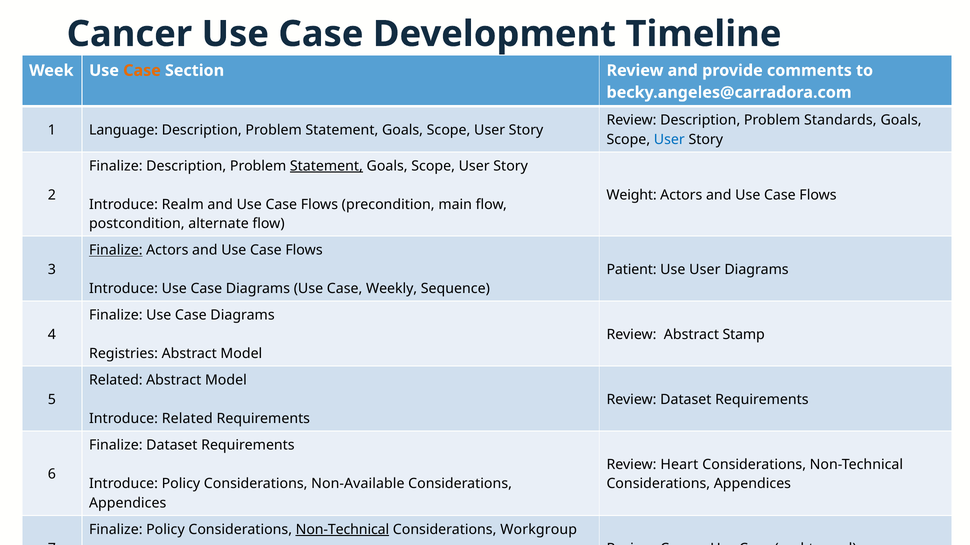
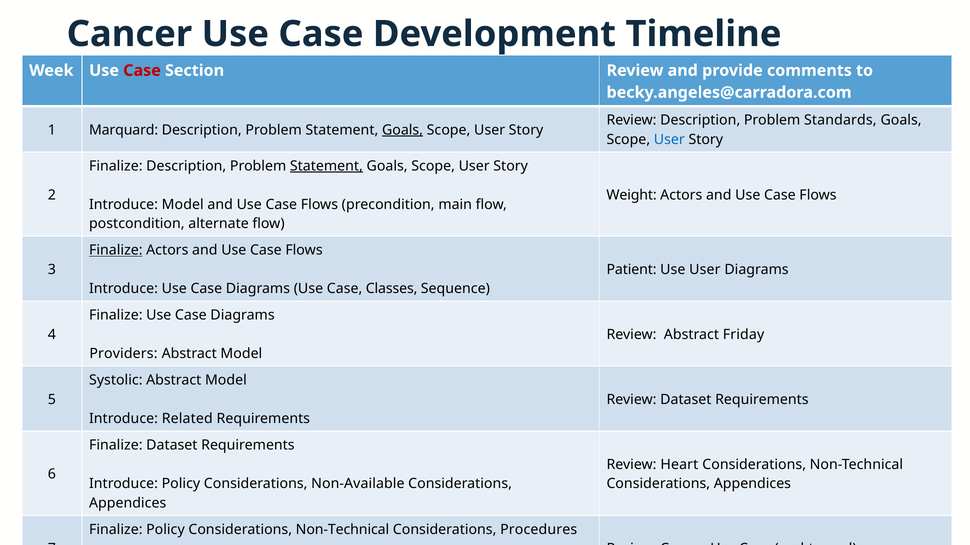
Case at (142, 71) colour: orange -> red
Language: Language -> Marquard
Goals at (403, 130) underline: none -> present
Introduce Realm: Realm -> Model
Weekly: Weekly -> Classes
Stamp: Stamp -> Friday
Registries: Registries -> Providers
Related at (116, 381): Related -> Systolic
Non-Technical at (342, 530) underline: present -> none
Workgroup: Workgroup -> Procedures
